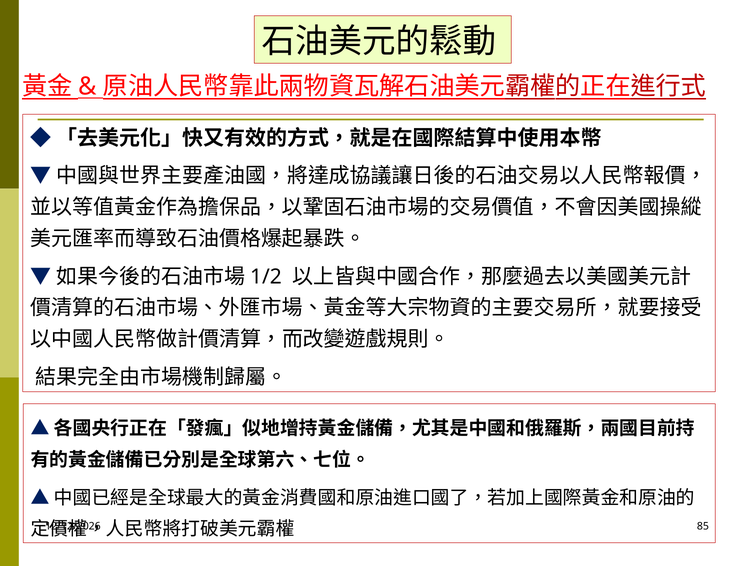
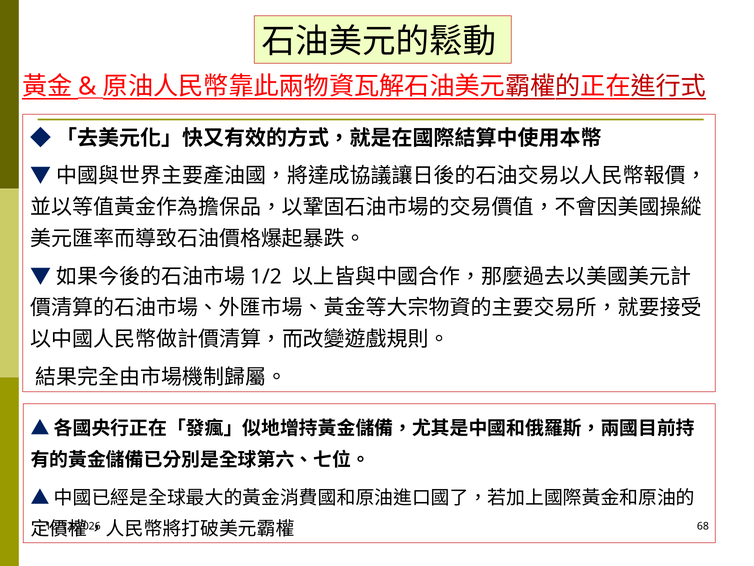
85: 85 -> 68
